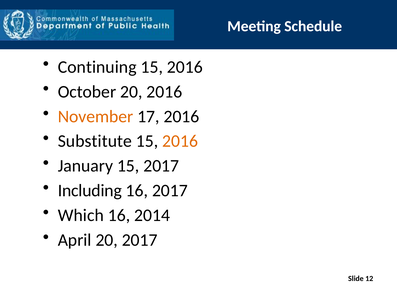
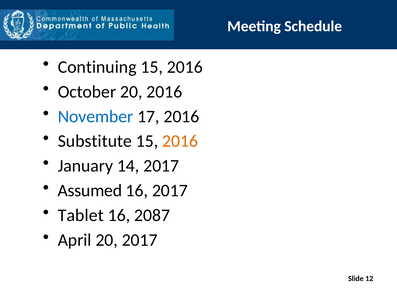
November colour: orange -> blue
January 15: 15 -> 14
Including: Including -> Assumed
Which: Which -> Tablet
2014: 2014 -> 2087
